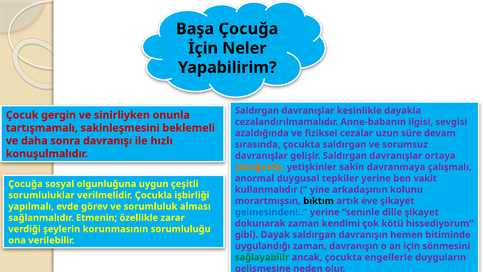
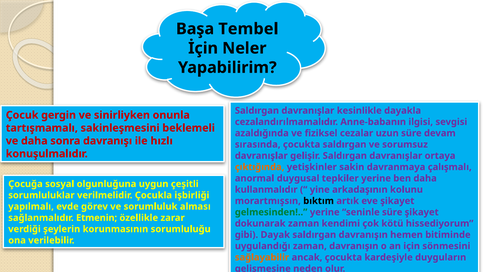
Başa Çocuğa: Çocuğa -> Tembel
ben vakit: vakit -> daha
gelmesinden colour: blue -> green
seninle dille: dille -> süre
sağlayabilir colour: green -> orange
engellerle: engellerle -> kardeşiyle
